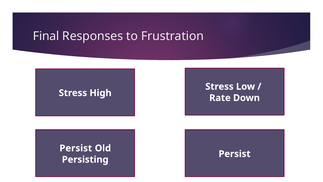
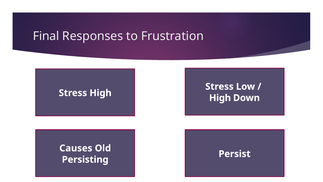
Rate at (220, 98): Rate -> High
Persist at (76, 148): Persist -> Causes
